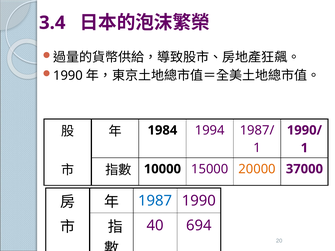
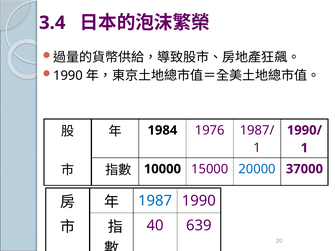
1994: 1994 -> 1976
20000 colour: orange -> blue
694: 694 -> 639
